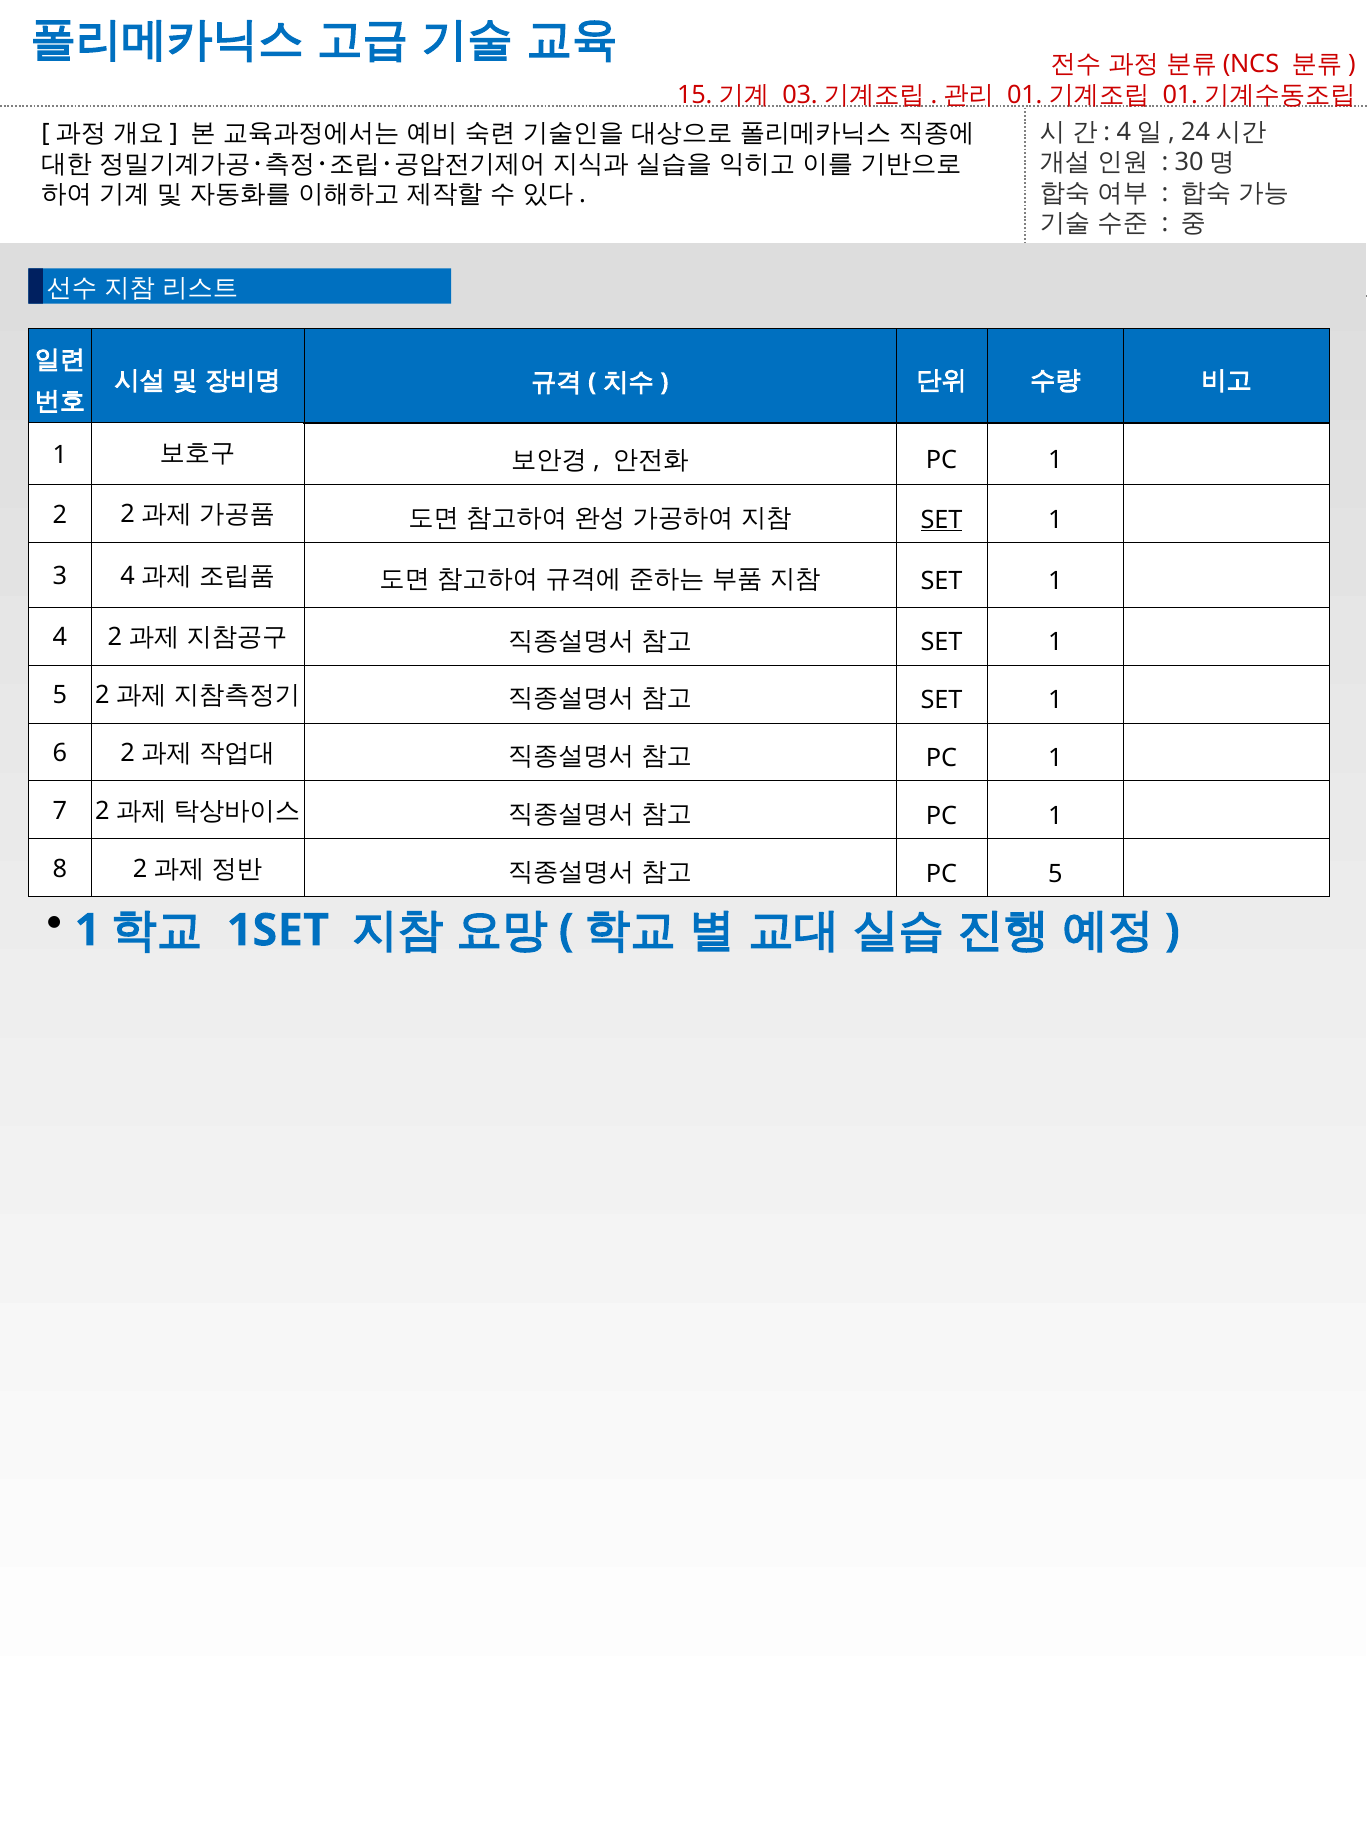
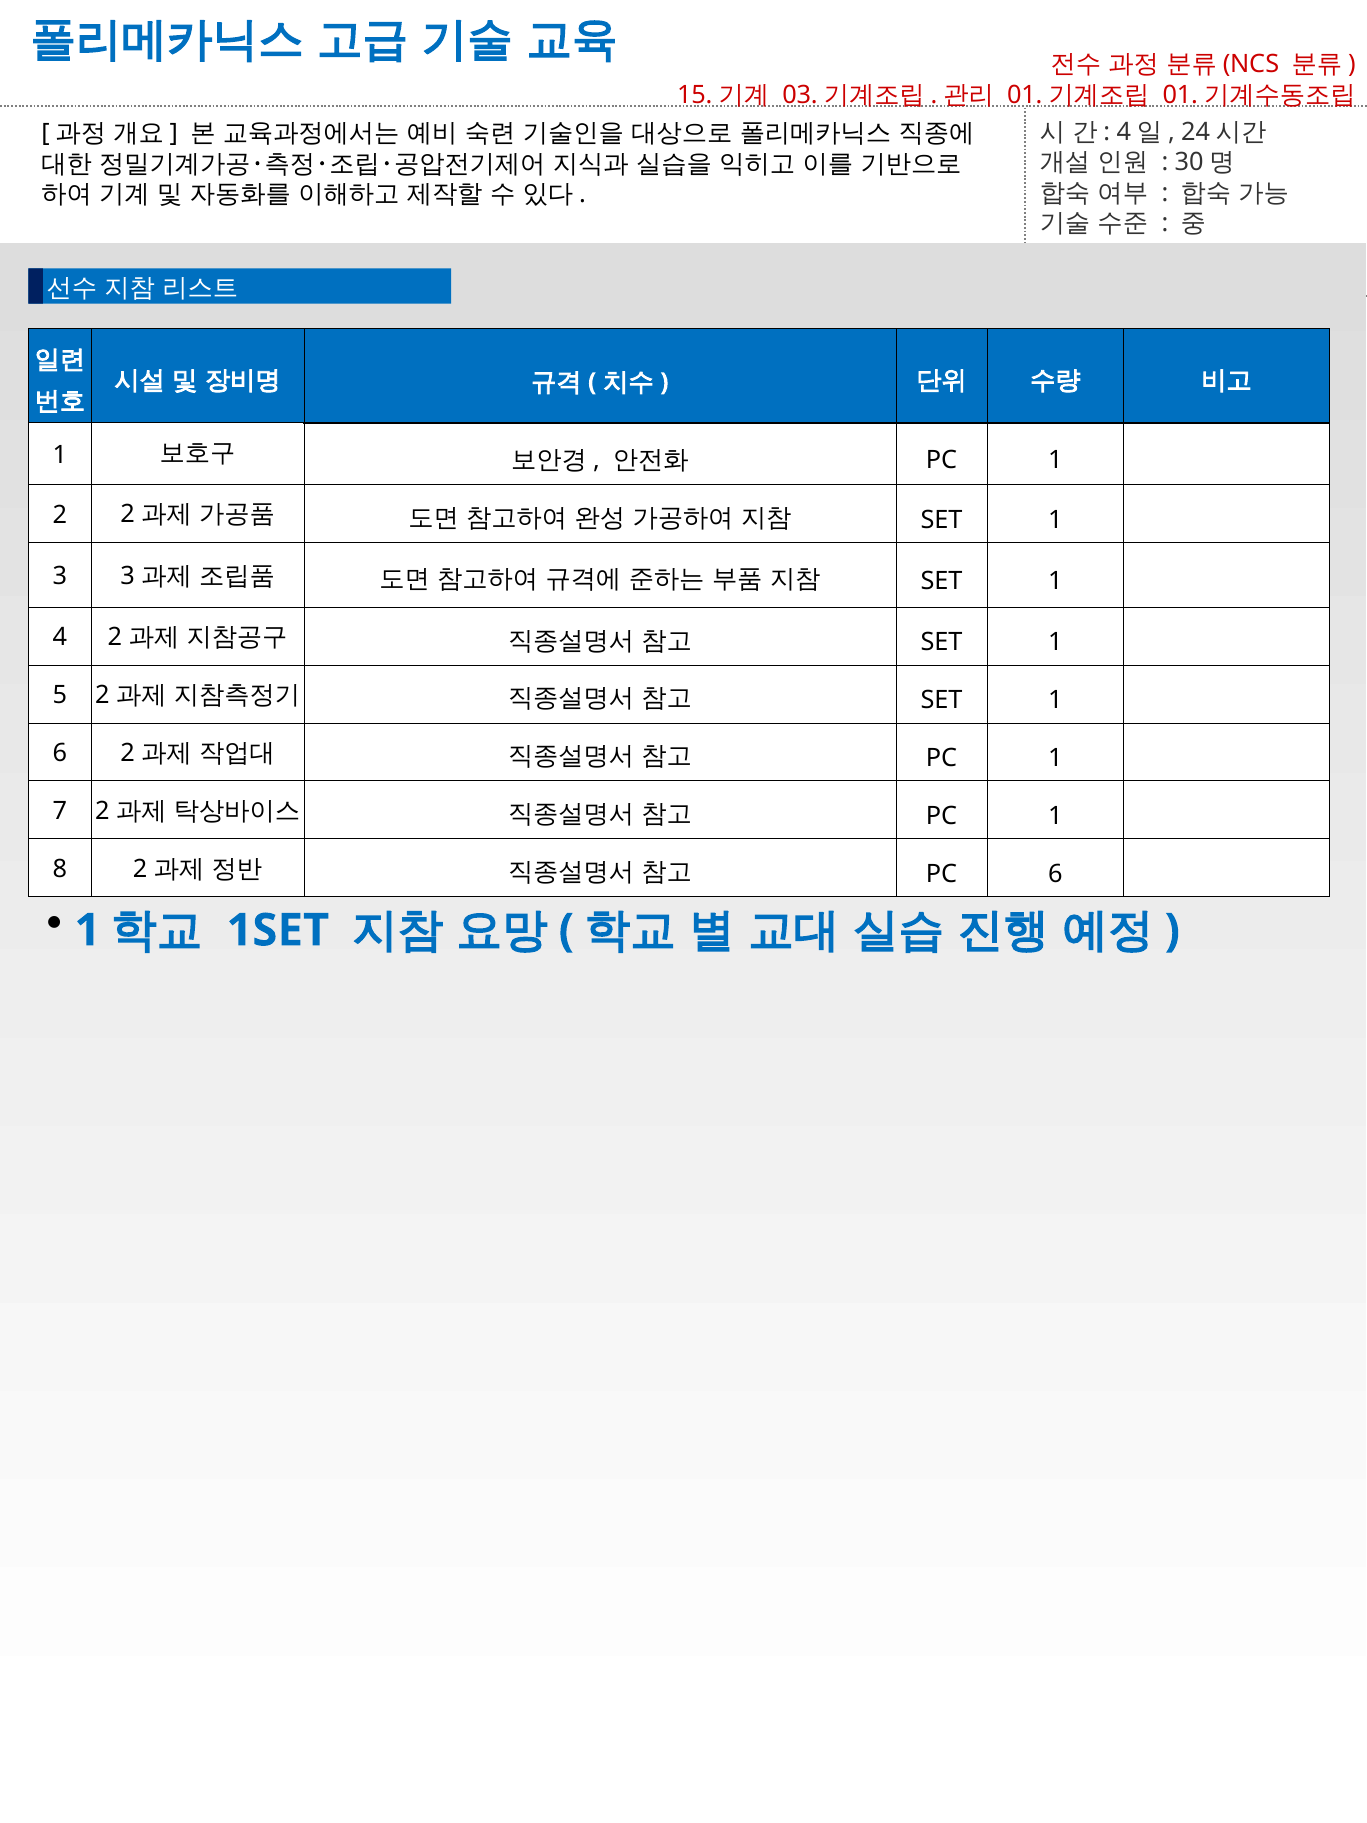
SET at (942, 520) underline: present -> none
3 4: 4 -> 3
PC 5: 5 -> 6
